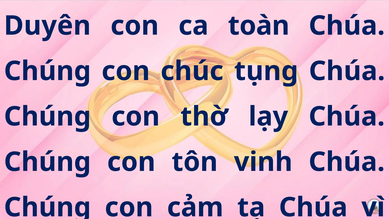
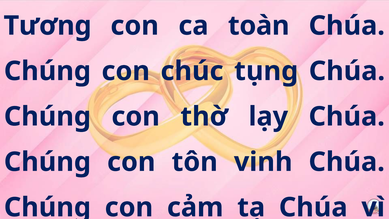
Duyên: Duyên -> Tương
